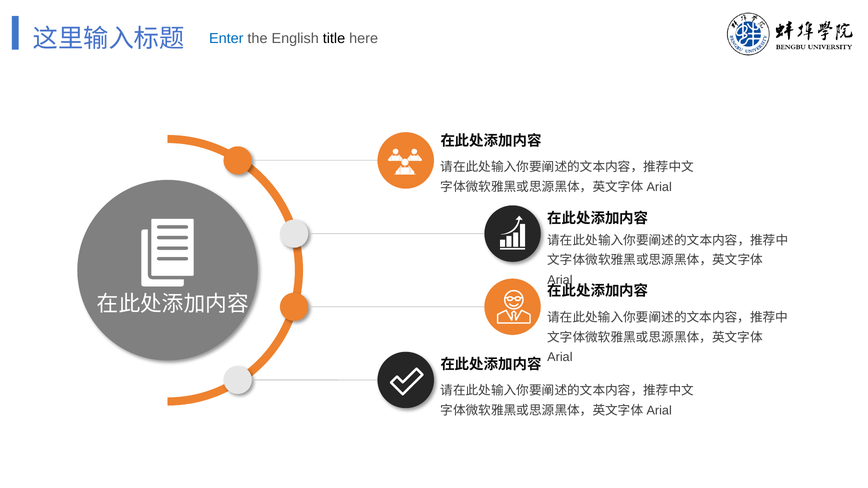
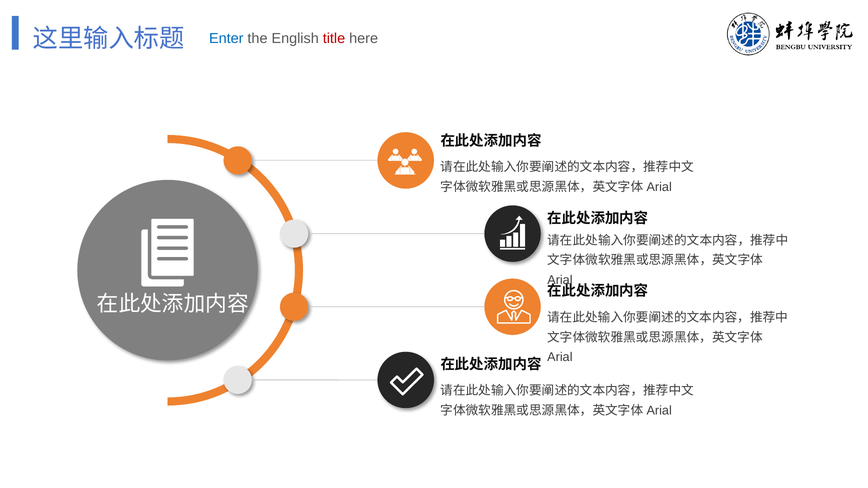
title colour: black -> red
